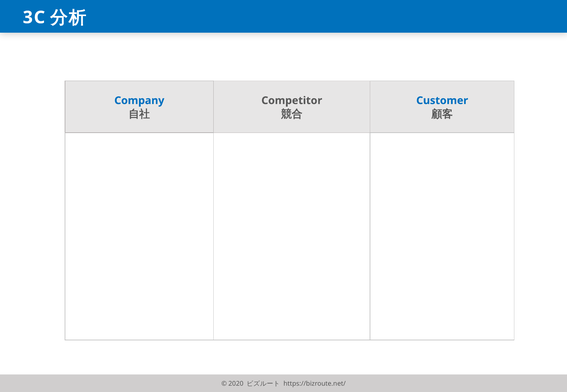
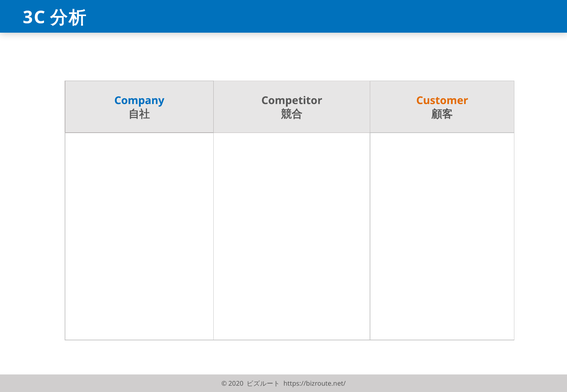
Customer colour: blue -> orange
